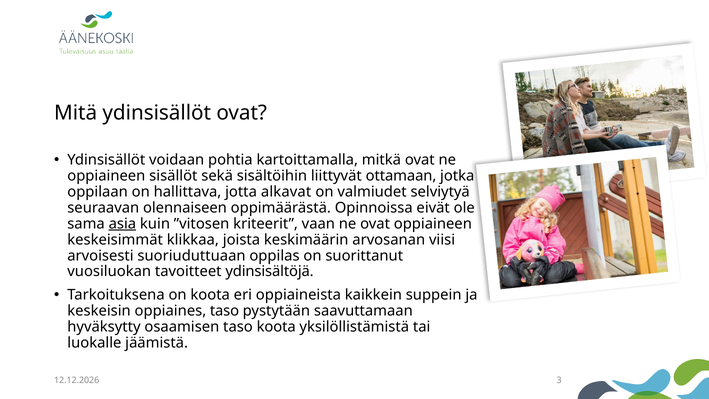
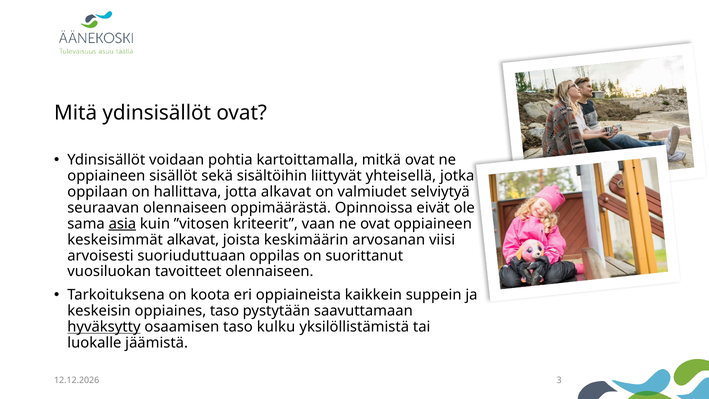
ottamaan: ottamaan -> yhteisellä
keskeisimmät klikkaa: klikkaa -> alkavat
tavoitteet ydinsisältöjä: ydinsisältöjä -> olennaiseen
hyväksytty underline: none -> present
taso koota: koota -> kulku
